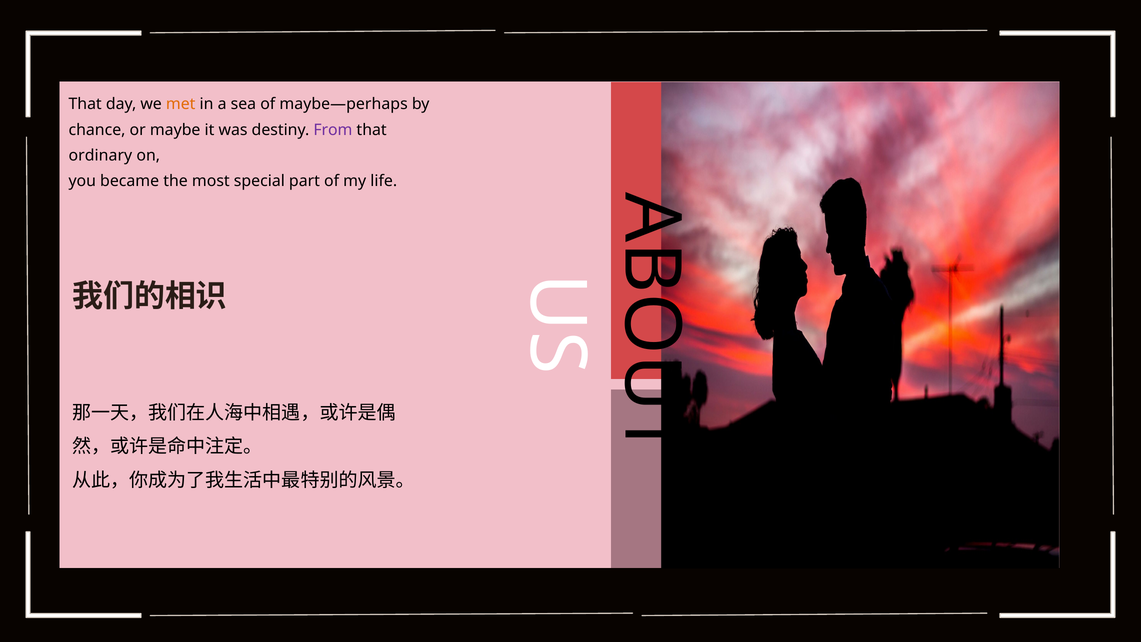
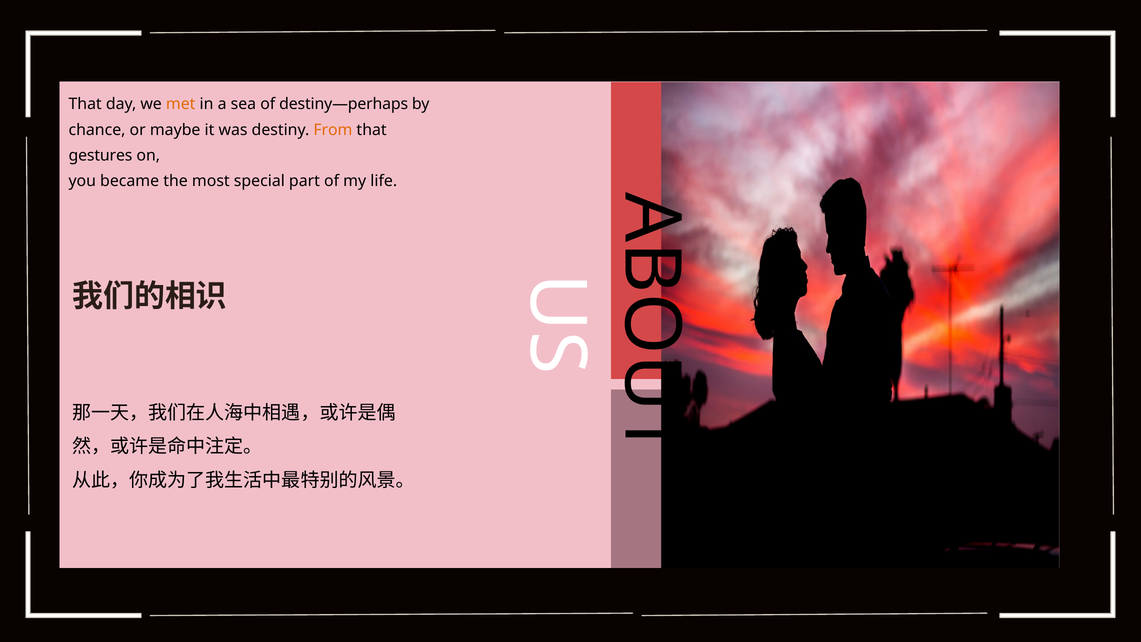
maybe—perhaps: maybe—perhaps -> destiny—perhaps
From colour: purple -> orange
ordinary: ordinary -> gestures
